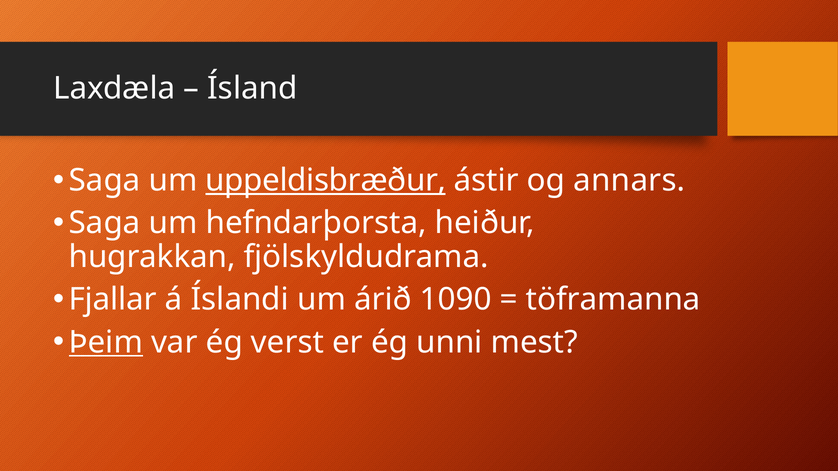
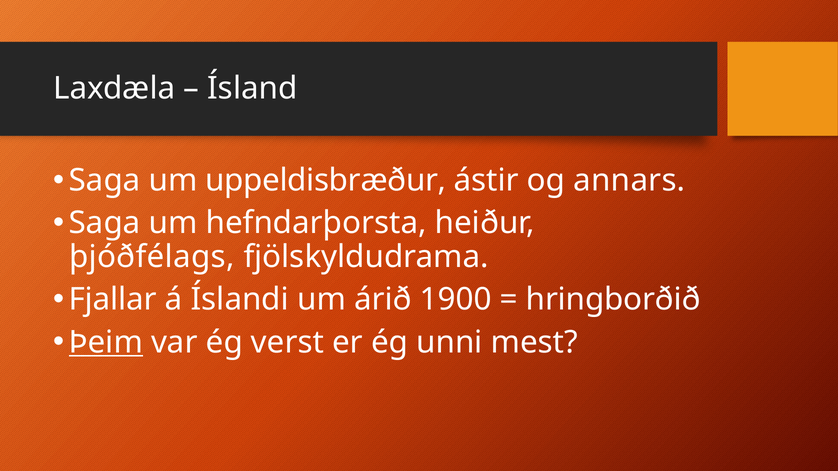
uppeldisbræður underline: present -> none
hugrakkan: hugrakkan -> þjóðfélags
1090: 1090 -> 1900
töframanna: töframanna -> hringborðið
